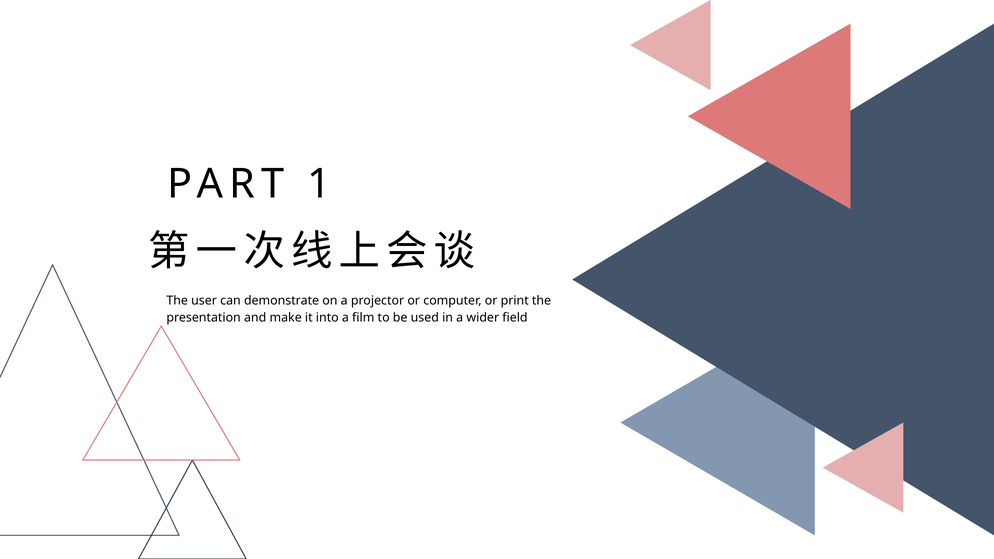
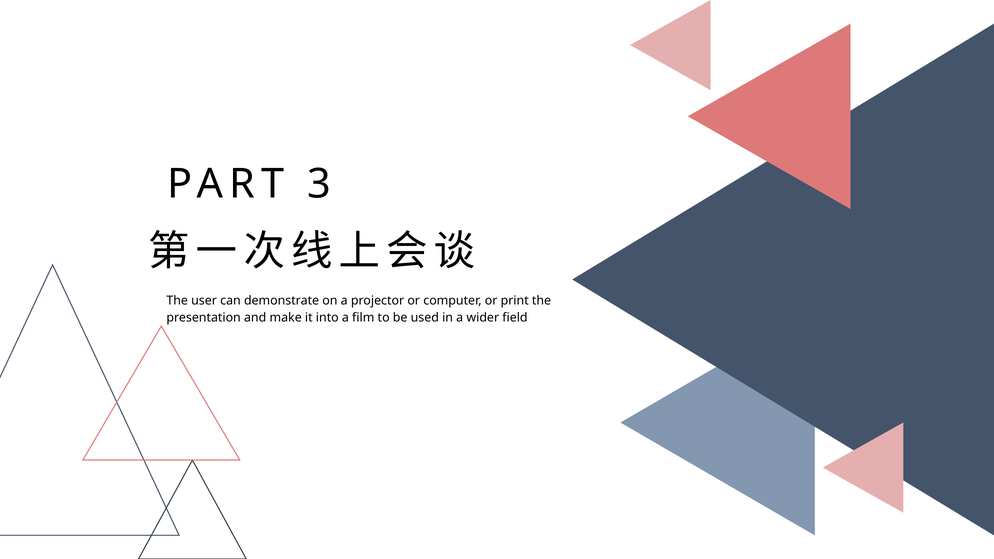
1: 1 -> 3
